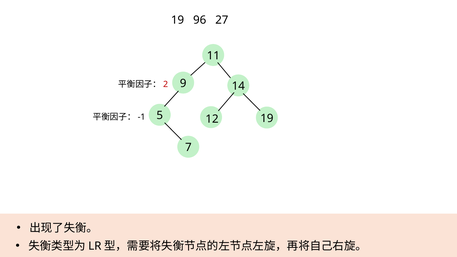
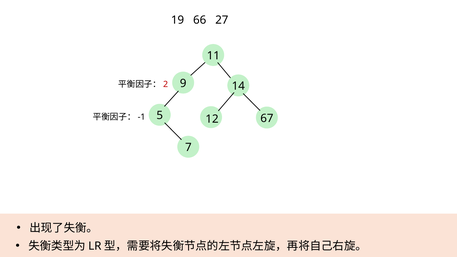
96: 96 -> 66
5 19: 19 -> 67
